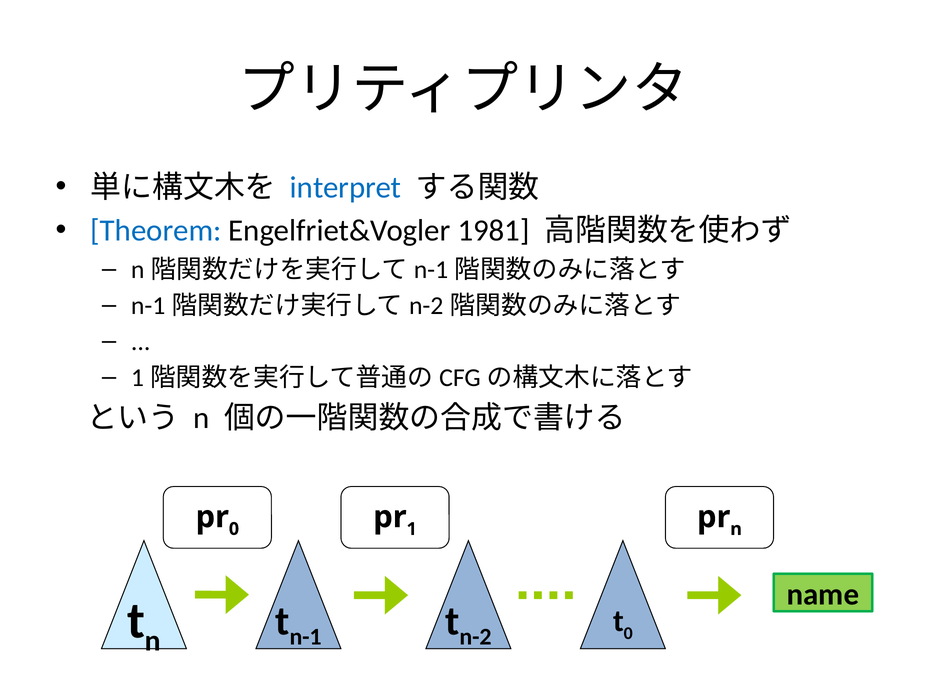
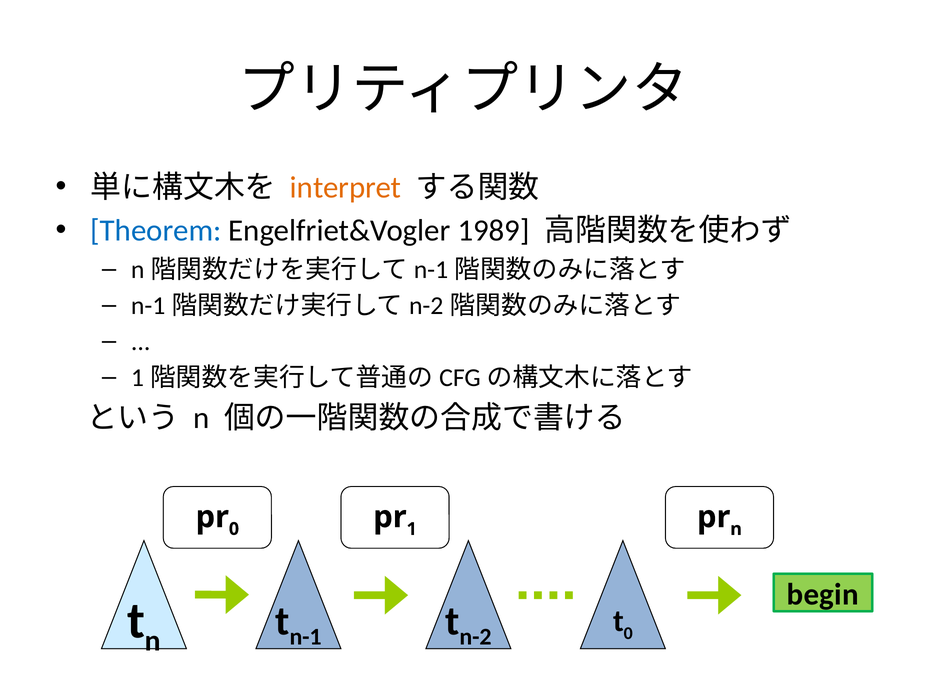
interpret colour: blue -> orange
1981: 1981 -> 1989
name: name -> begin
